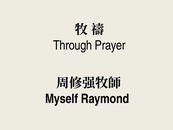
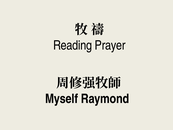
Through: Through -> Reading
